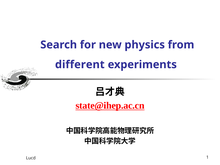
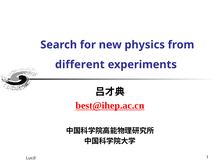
state@ihep.ac.cn: state@ihep.ac.cn -> best@ihep.ac.cn
